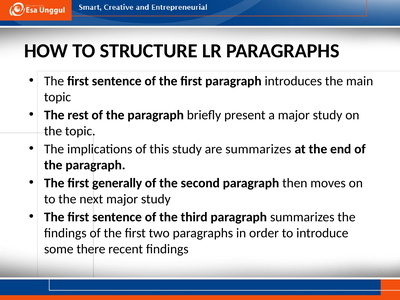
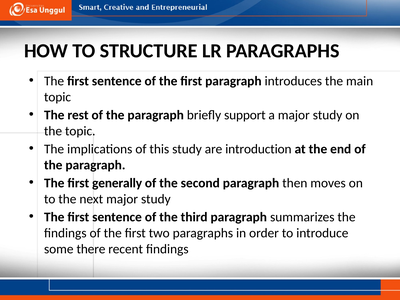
present: present -> support
are summarizes: summarizes -> introduction
